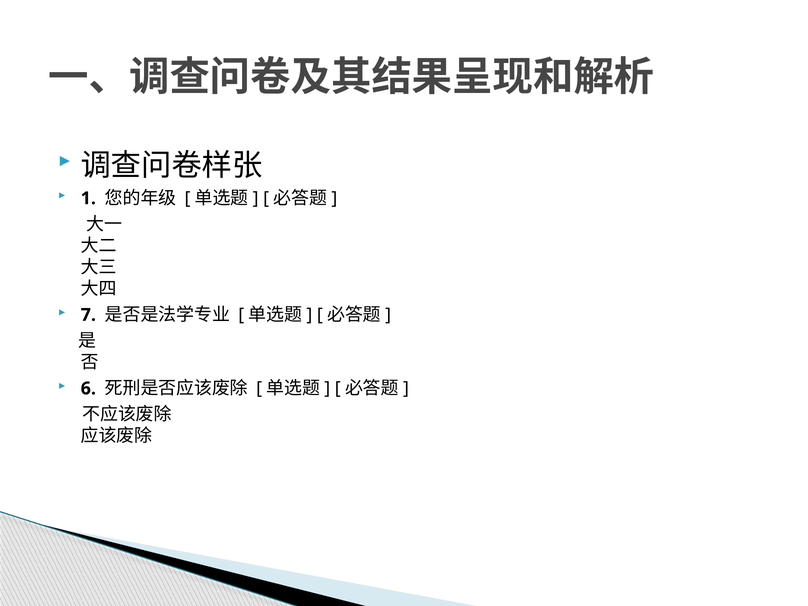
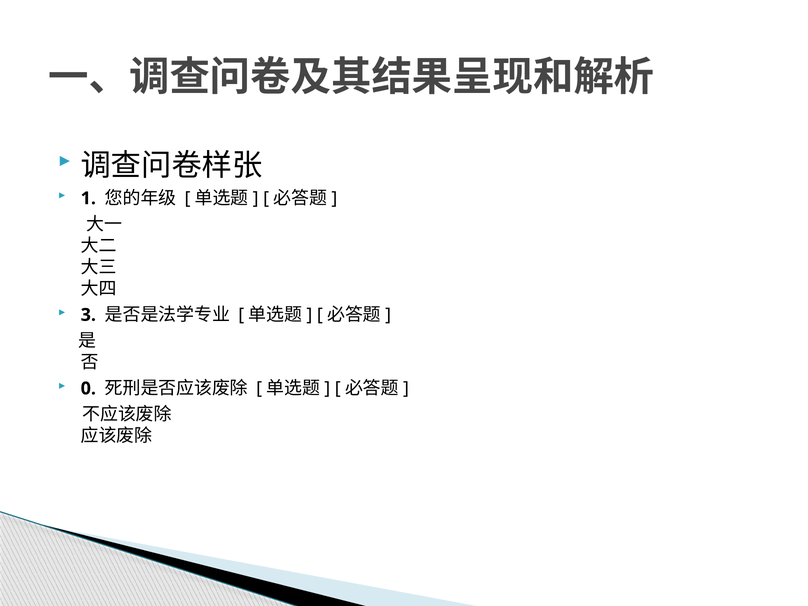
7: 7 -> 3
6: 6 -> 0
